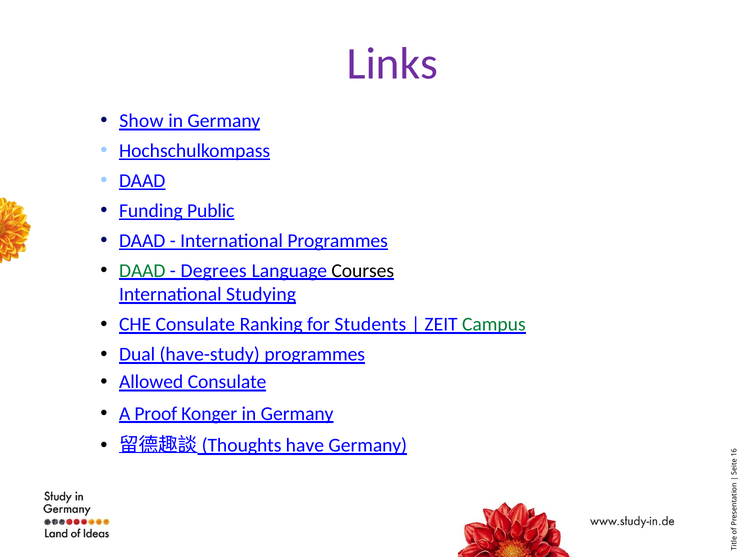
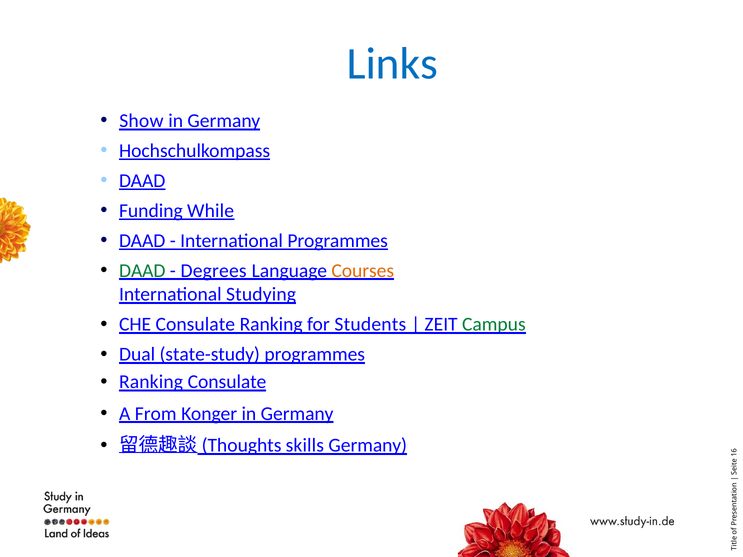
Links colour: purple -> blue
Public: Public -> While
Courses colour: black -> orange
have-study: have-study -> state-study
Allowed at (151, 382): Allowed -> Ranking
Proof: Proof -> From
have: have -> skills
